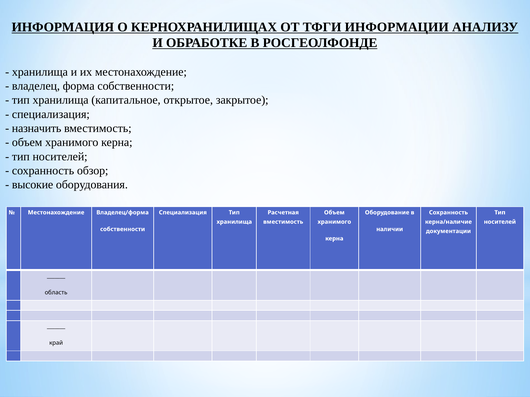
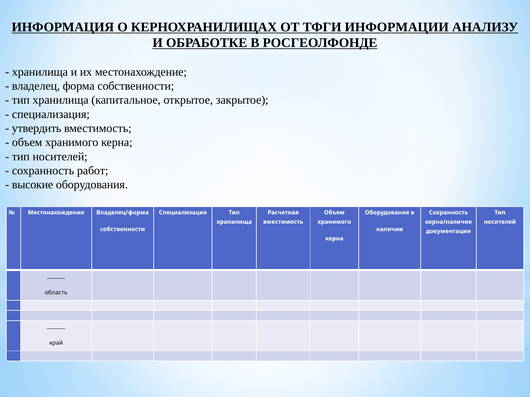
назначить: назначить -> утвердить
обзор: обзор -> работ
